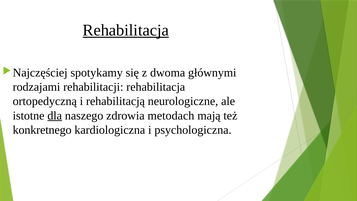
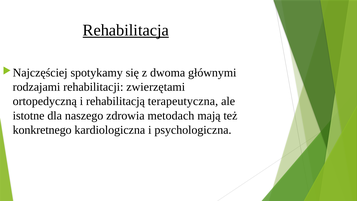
rehabilitacji rehabilitacja: rehabilitacja -> zwierzętami
neurologiczne: neurologiczne -> terapeutyczna
dla underline: present -> none
